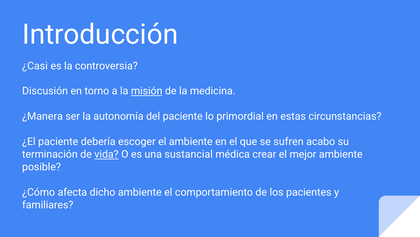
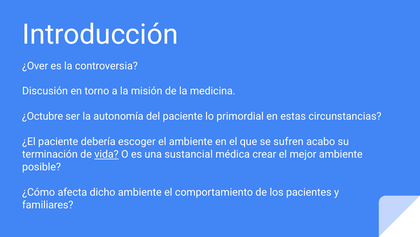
¿Casi: ¿Casi -> ¿Over
misión underline: present -> none
¿Manera: ¿Manera -> ¿Octubre
